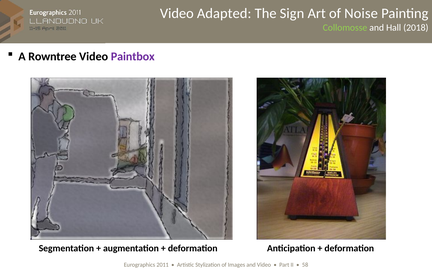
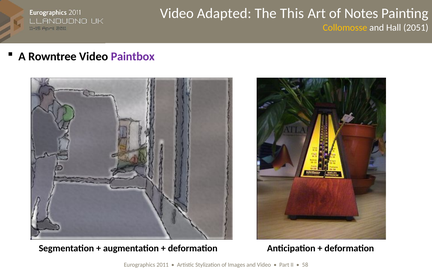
Sign: Sign -> This
Noise: Noise -> Notes
Collomosse colour: light green -> yellow
2018: 2018 -> 2051
